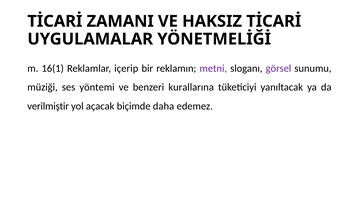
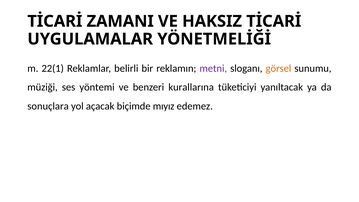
16(1: 16(1 -> 22(1
içerip: içerip -> belirli
görsel colour: purple -> orange
verilmiştir: verilmiştir -> sonuçlara
daha: daha -> mıyız
